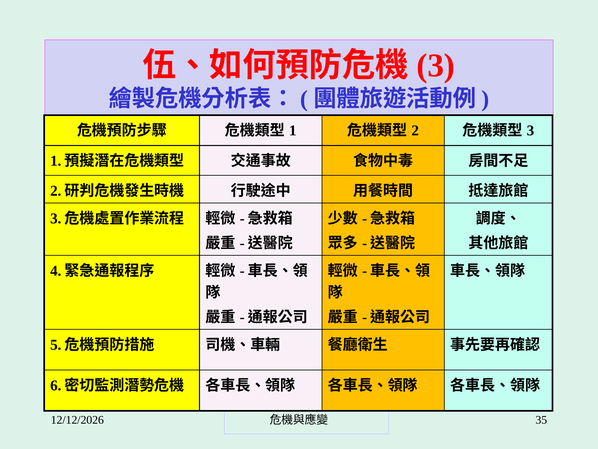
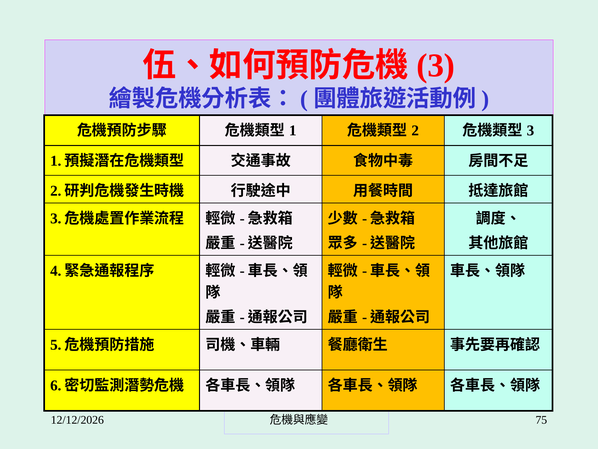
35: 35 -> 75
